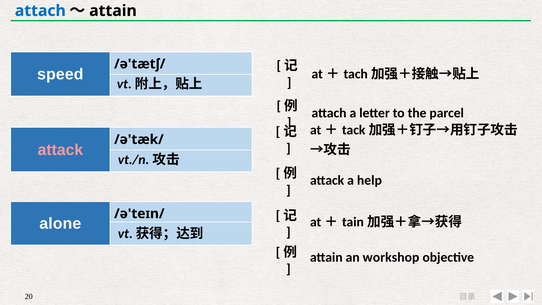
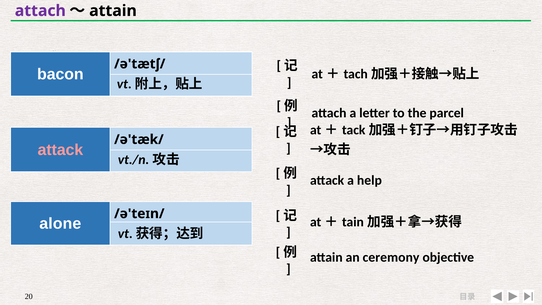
attach at (40, 11) colour: blue -> purple
speed: speed -> bacon
workshop: workshop -> ceremony
